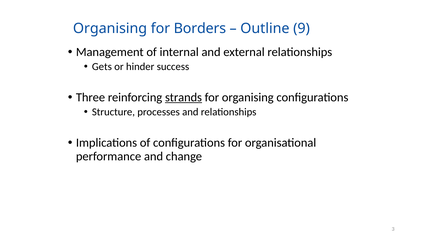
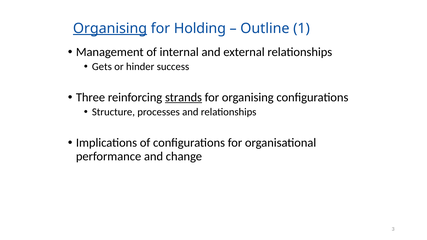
Organising at (110, 28) underline: none -> present
Borders: Borders -> Holding
9: 9 -> 1
